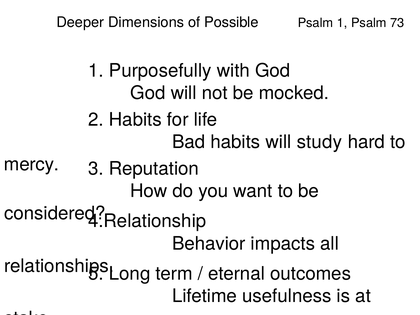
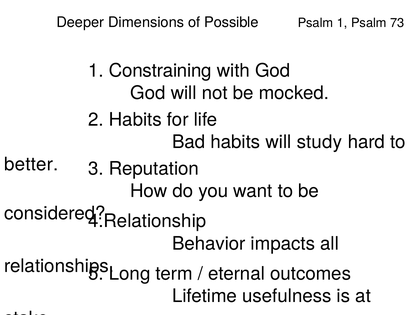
Purposefully: Purposefully -> Constraining
mercy: mercy -> better
